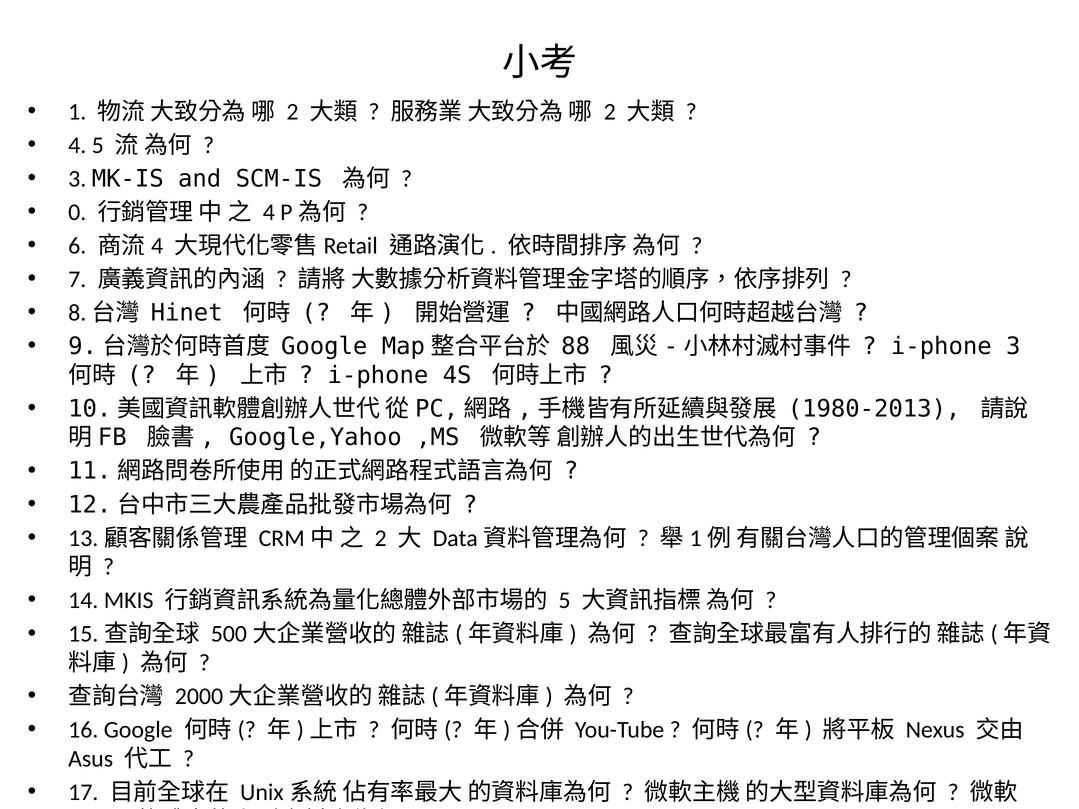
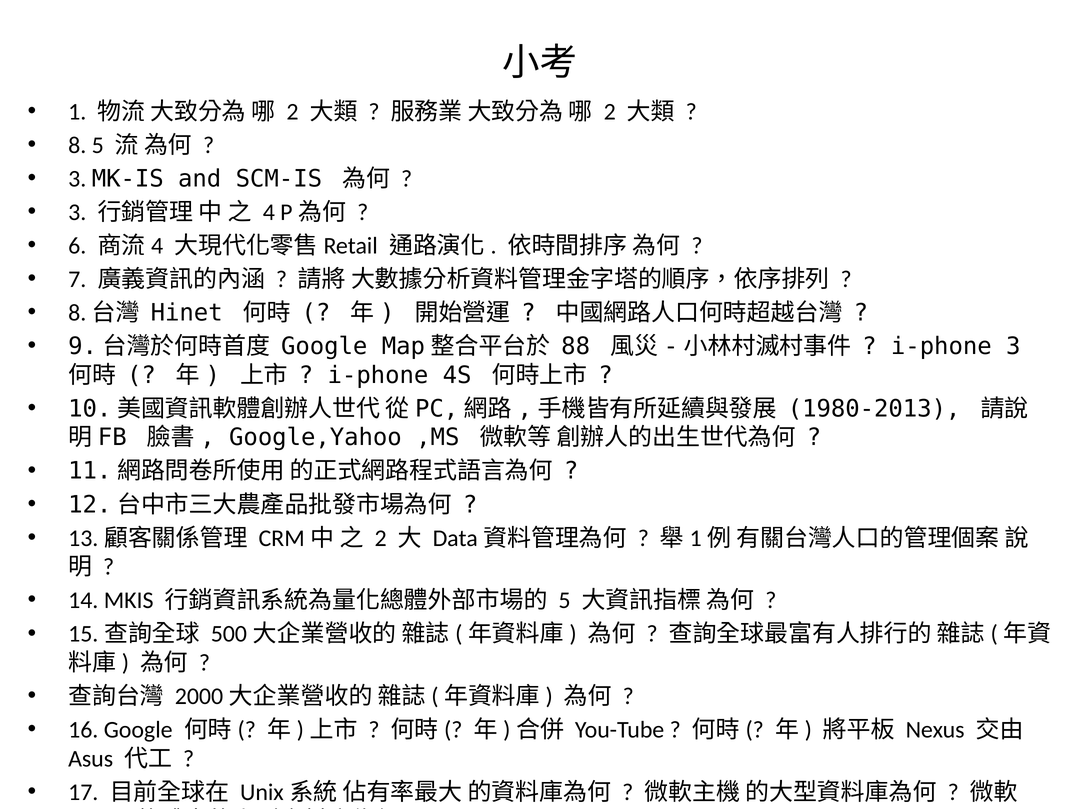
4 at (77, 145): 4 -> 8
0 at (77, 212): 0 -> 3
